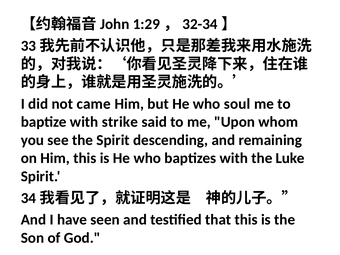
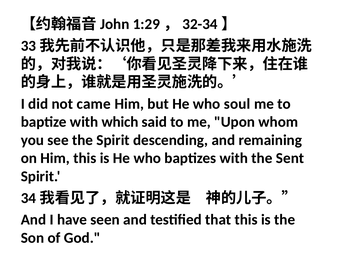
strike: strike -> which
Luke: Luke -> Sent
